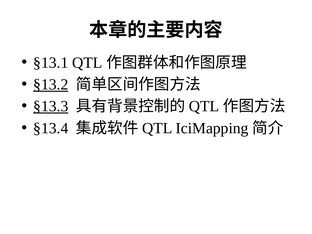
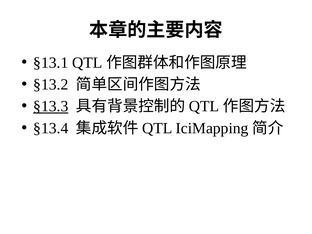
§13.2 underline: present -> none
